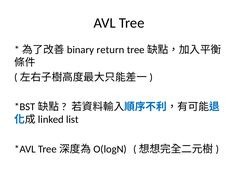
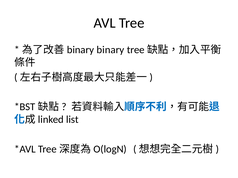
return: return -> binary
